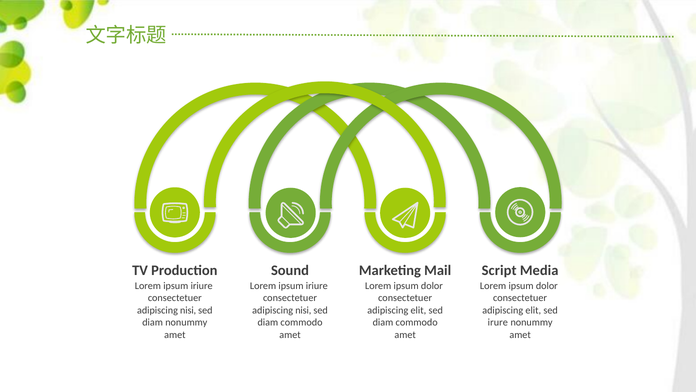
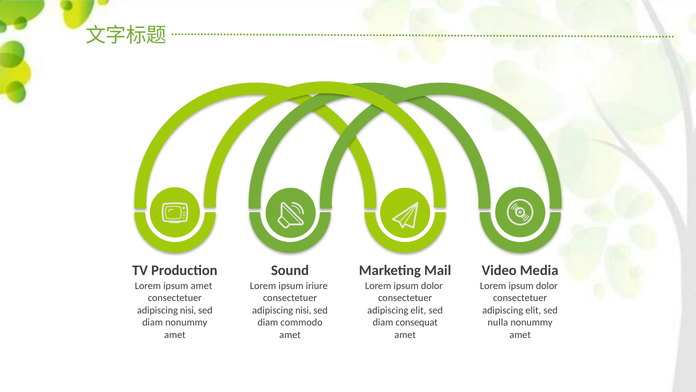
Script: Script -> Video
iriure at (202, 285): iriure -> amet
commodo at (417, 322): commodo -> consequat
irure: irure -> nulla
